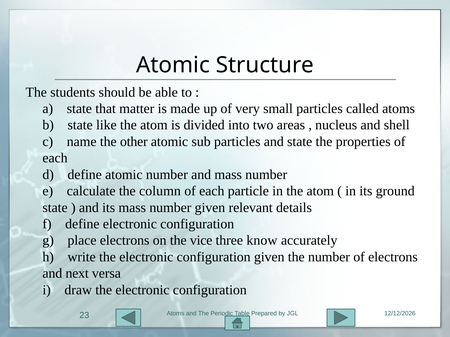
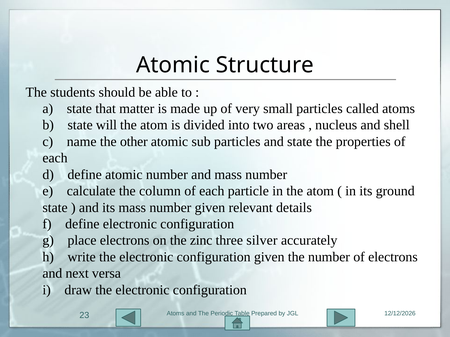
like: like -> will
vice: vice -> zinc
know: know -> silver
